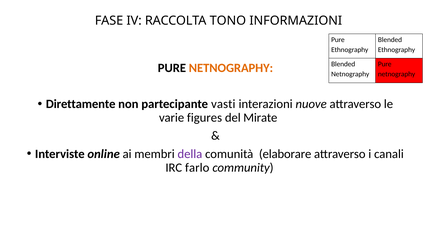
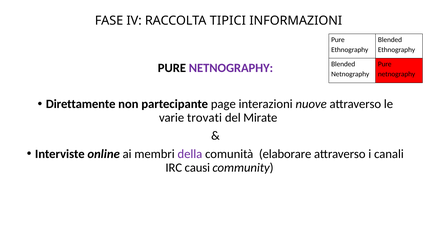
TONO: TONO -> TIPICI
NETNOGRAPHY at (231, 68) colour: orange -> purple
vasti: vasti -> page
figures: figures -> trovati
farlo: farlo -> causi
